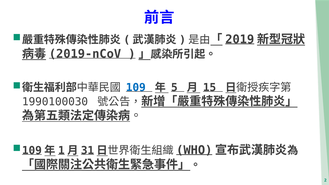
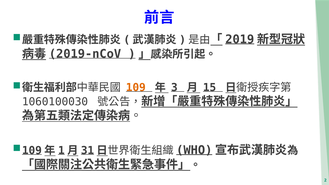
109 colour: blue -> orange
5: 5 -> 3
1990100030: 1990100030 -> 1060100030
